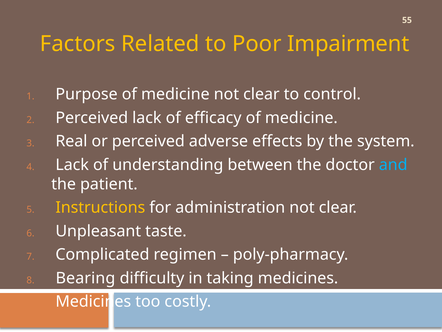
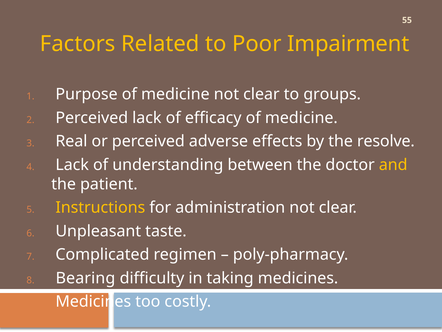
control: control -> groups
system: system -> resolve
and colour: light blue -> yellow
